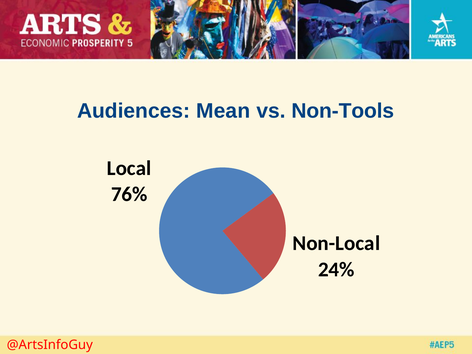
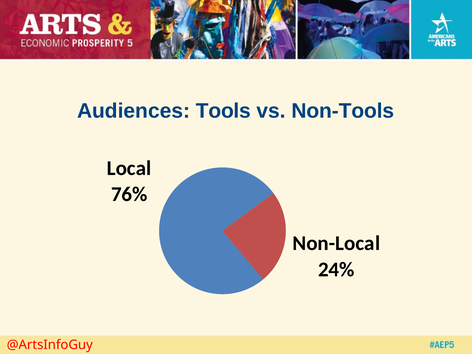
Mean: Mean -> Tools
